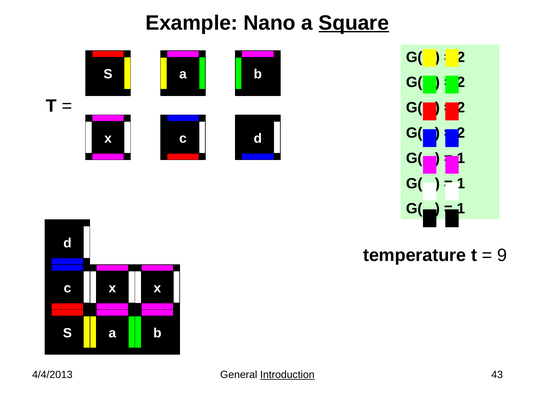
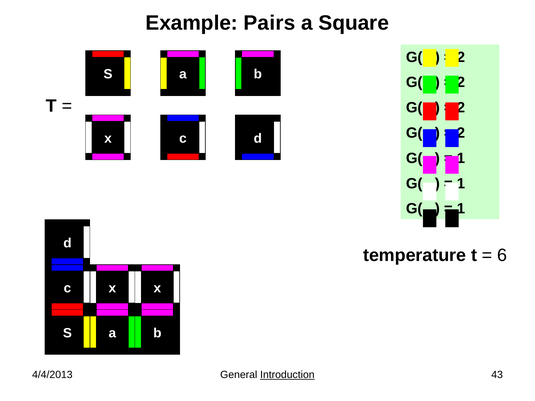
Nano: Nano -> Pairs
Square underline: present -> none
9: 9 -> 6
